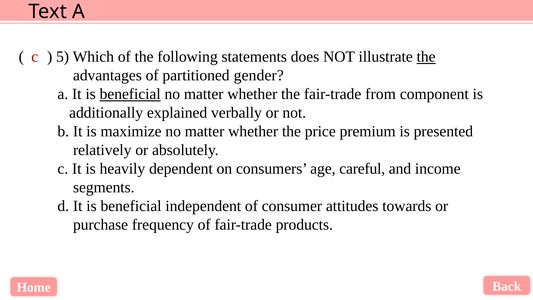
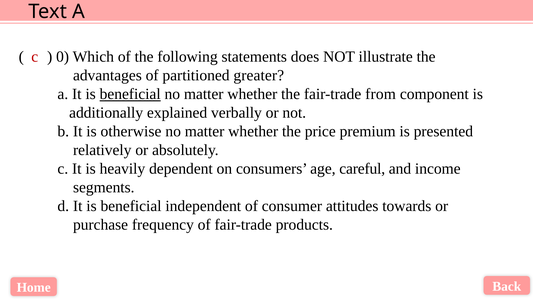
5: 5 -> 0
the at (426, 57) underline: present -> none
gender: gender -> greater
maximize: maximize -> otherwise
